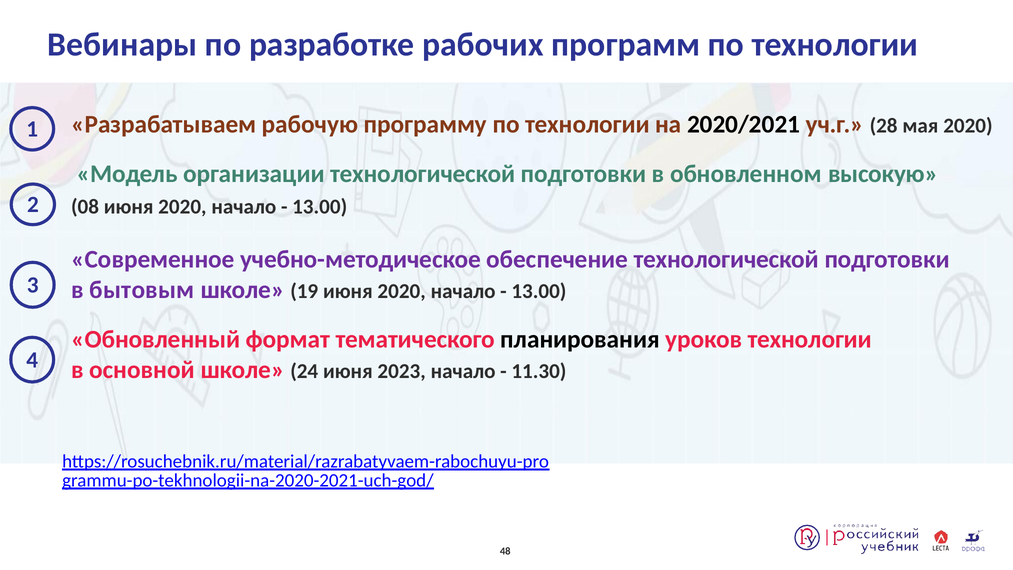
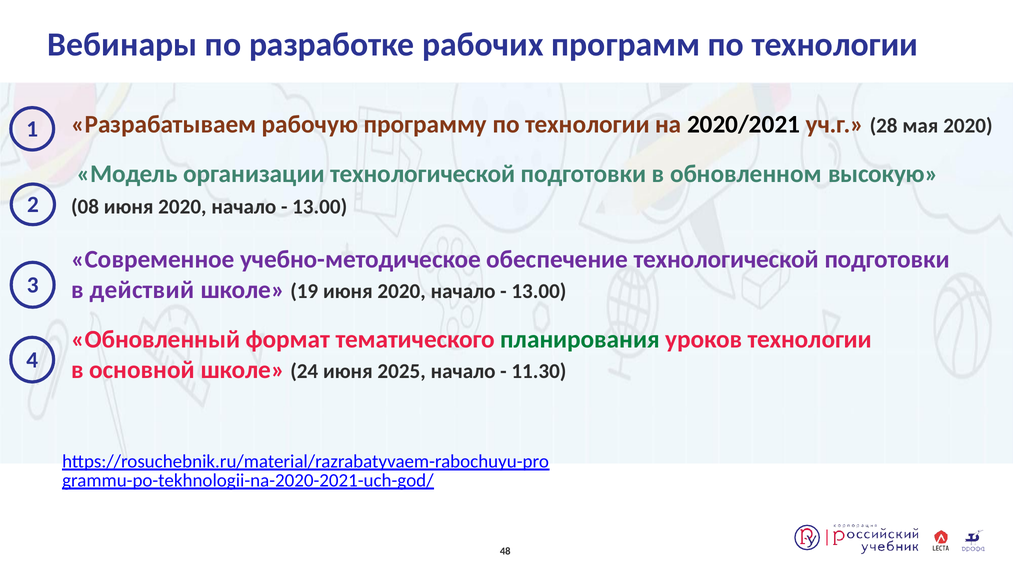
бытовым: бытовым -> действий
планирования colour: black -> green
2023: 2023 -> 2025
